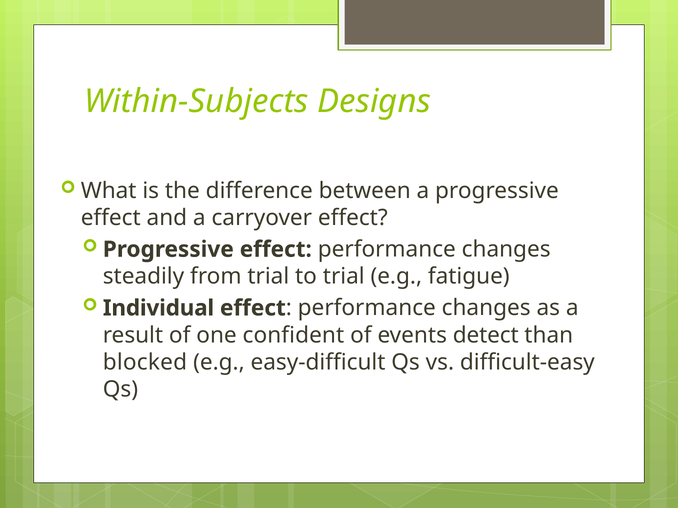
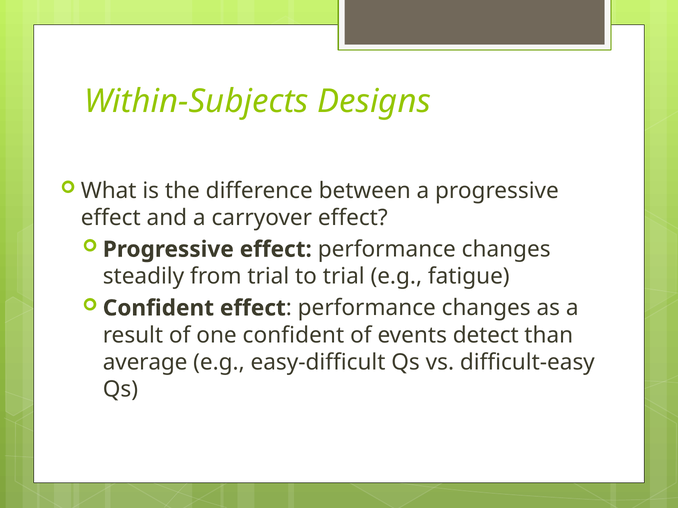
Individual at (159, 308): Individual -> Confident
blocked: blocked -> average
